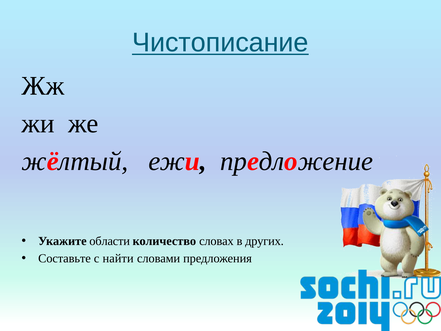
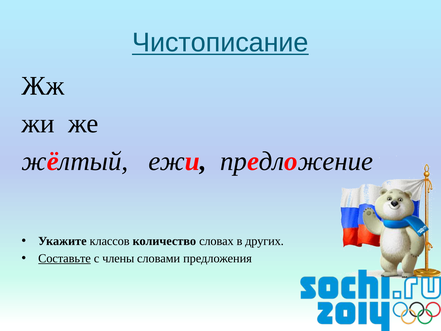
области: области -> классов
Составьте underline: none -> present
найти: найти -> члены
